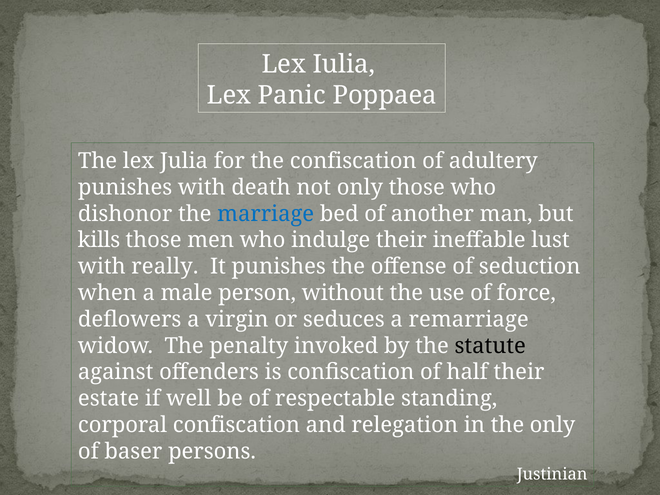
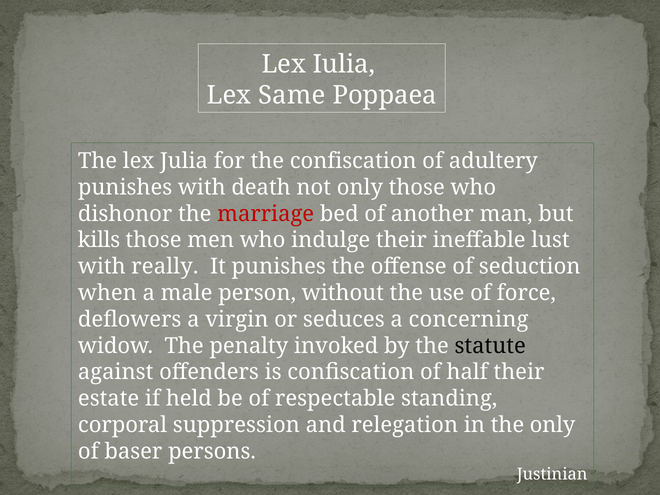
Panic: Panic -> Same
marriage colour: blue -> red
remarriage: remarriage -> concerning
well: well -> held
corporal confiscation: confiscation -> suppression
